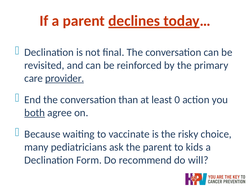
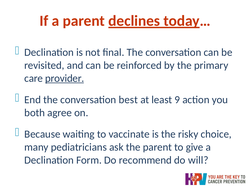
than: than -> best
0: 0 -> 9
both underline: present -> none
kids: kids -> give
